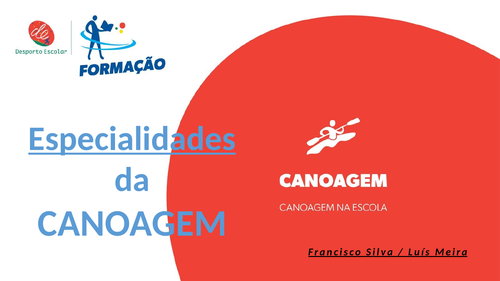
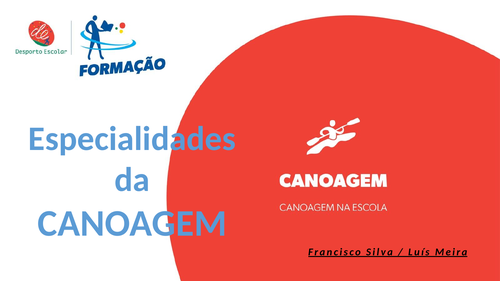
Especialidades underline: present -> none
